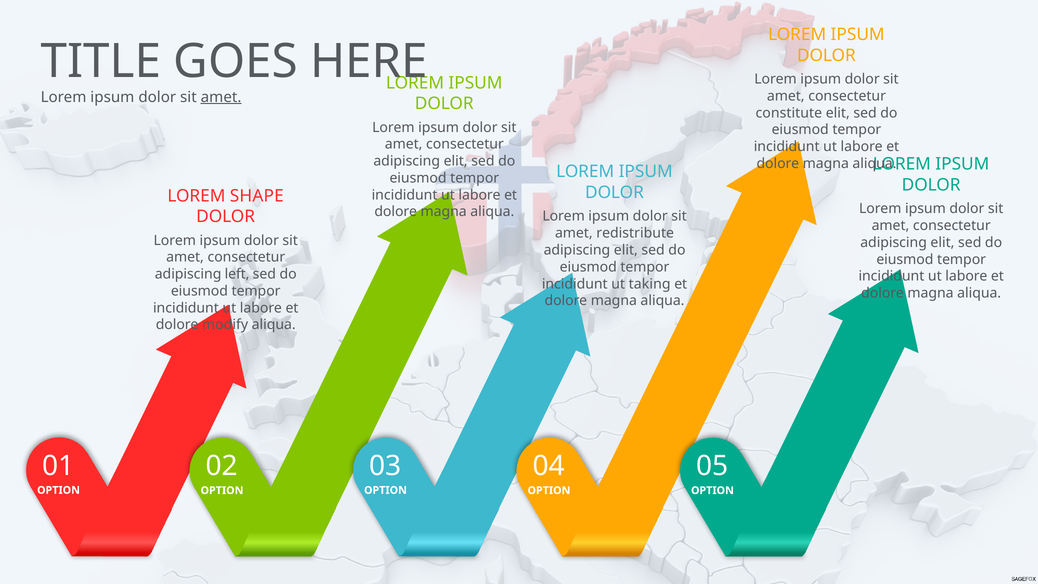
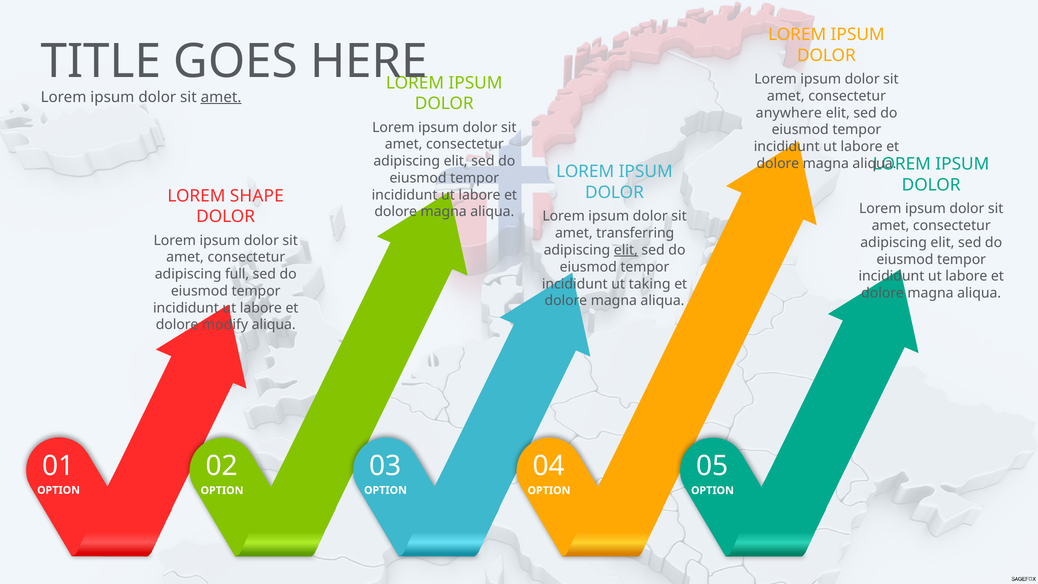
constitute: constitute -> anywhere
redistribute: redistribute -> transferring
elit at (626, 250) underline: none -> present
left: left -> full
